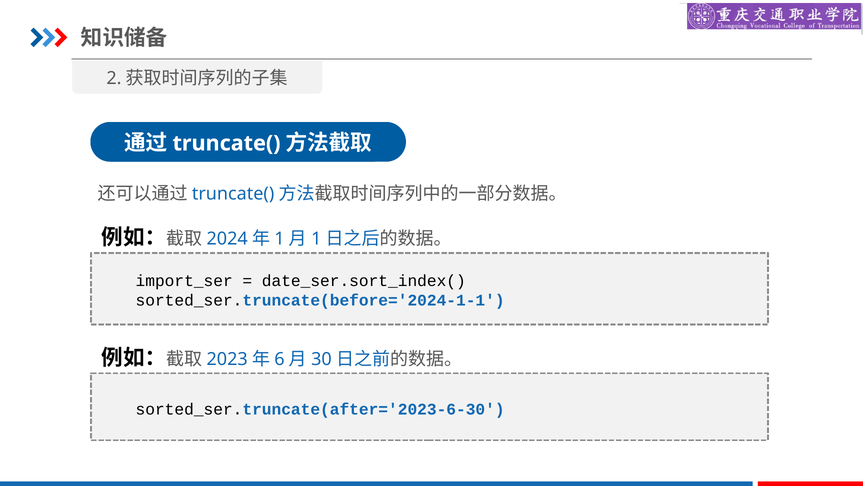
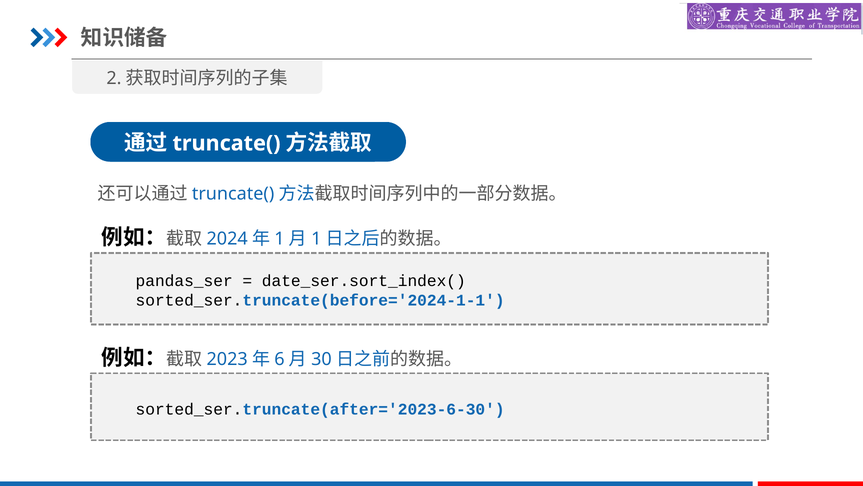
import_ser: import_ser -> pandas_ser
